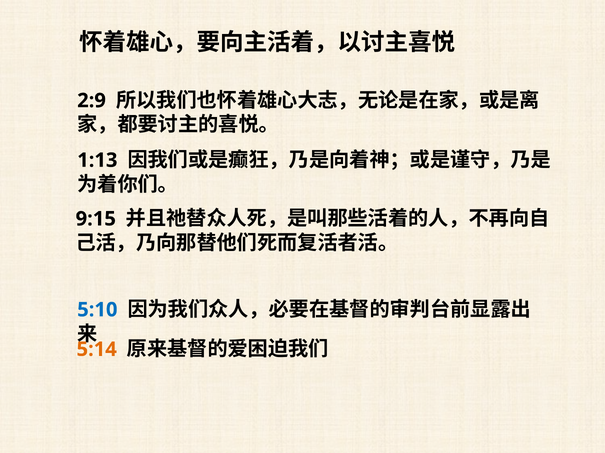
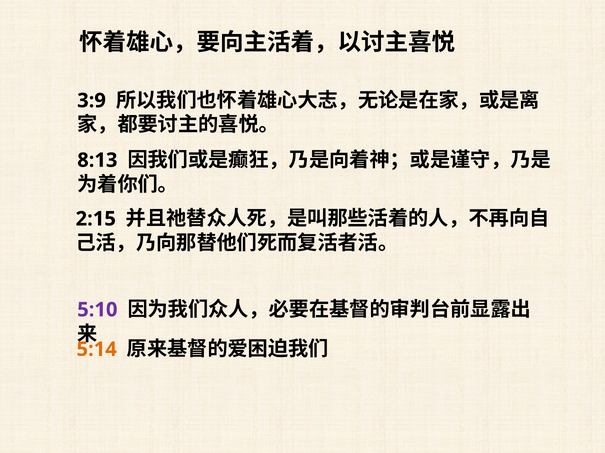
2:9: 2:9 -> 3:9
1:13: 1:13 -> 8:13
9:15: 9:15 -> 2:15
5:10 colour: blue -> purple
